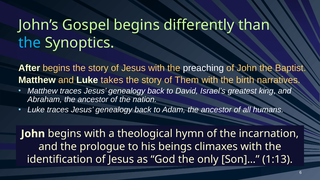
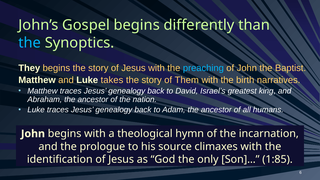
After: After -> They
preaching colour: white -> light blue
beings: beings -> source
1:13: 1:13 -> 1:85
